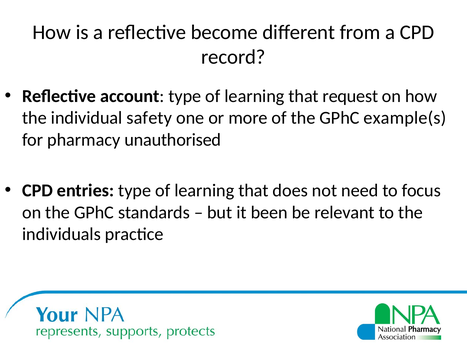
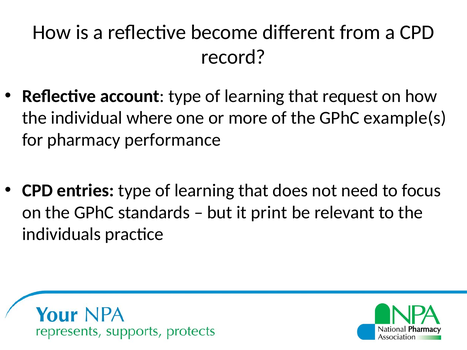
safety: safety -> where
unauthorised: unauthorised -> performance
been: been -> print
